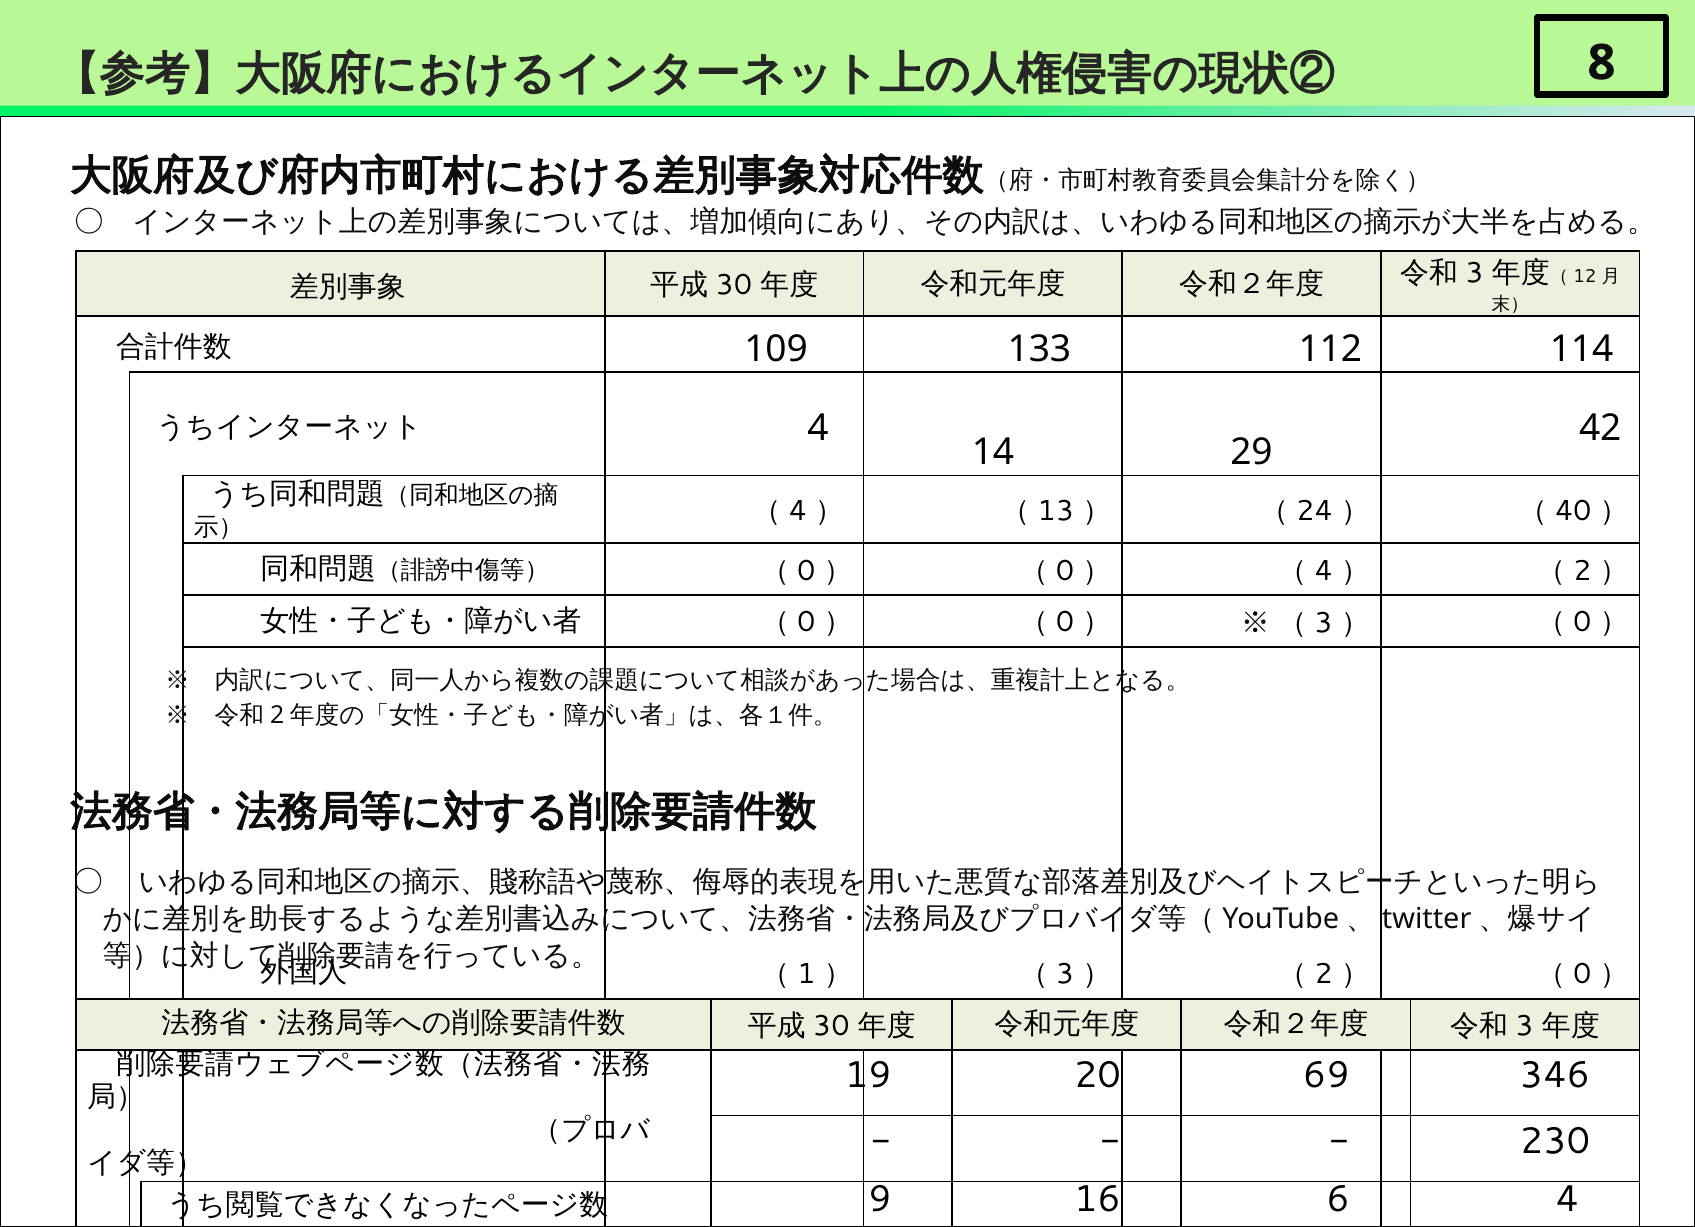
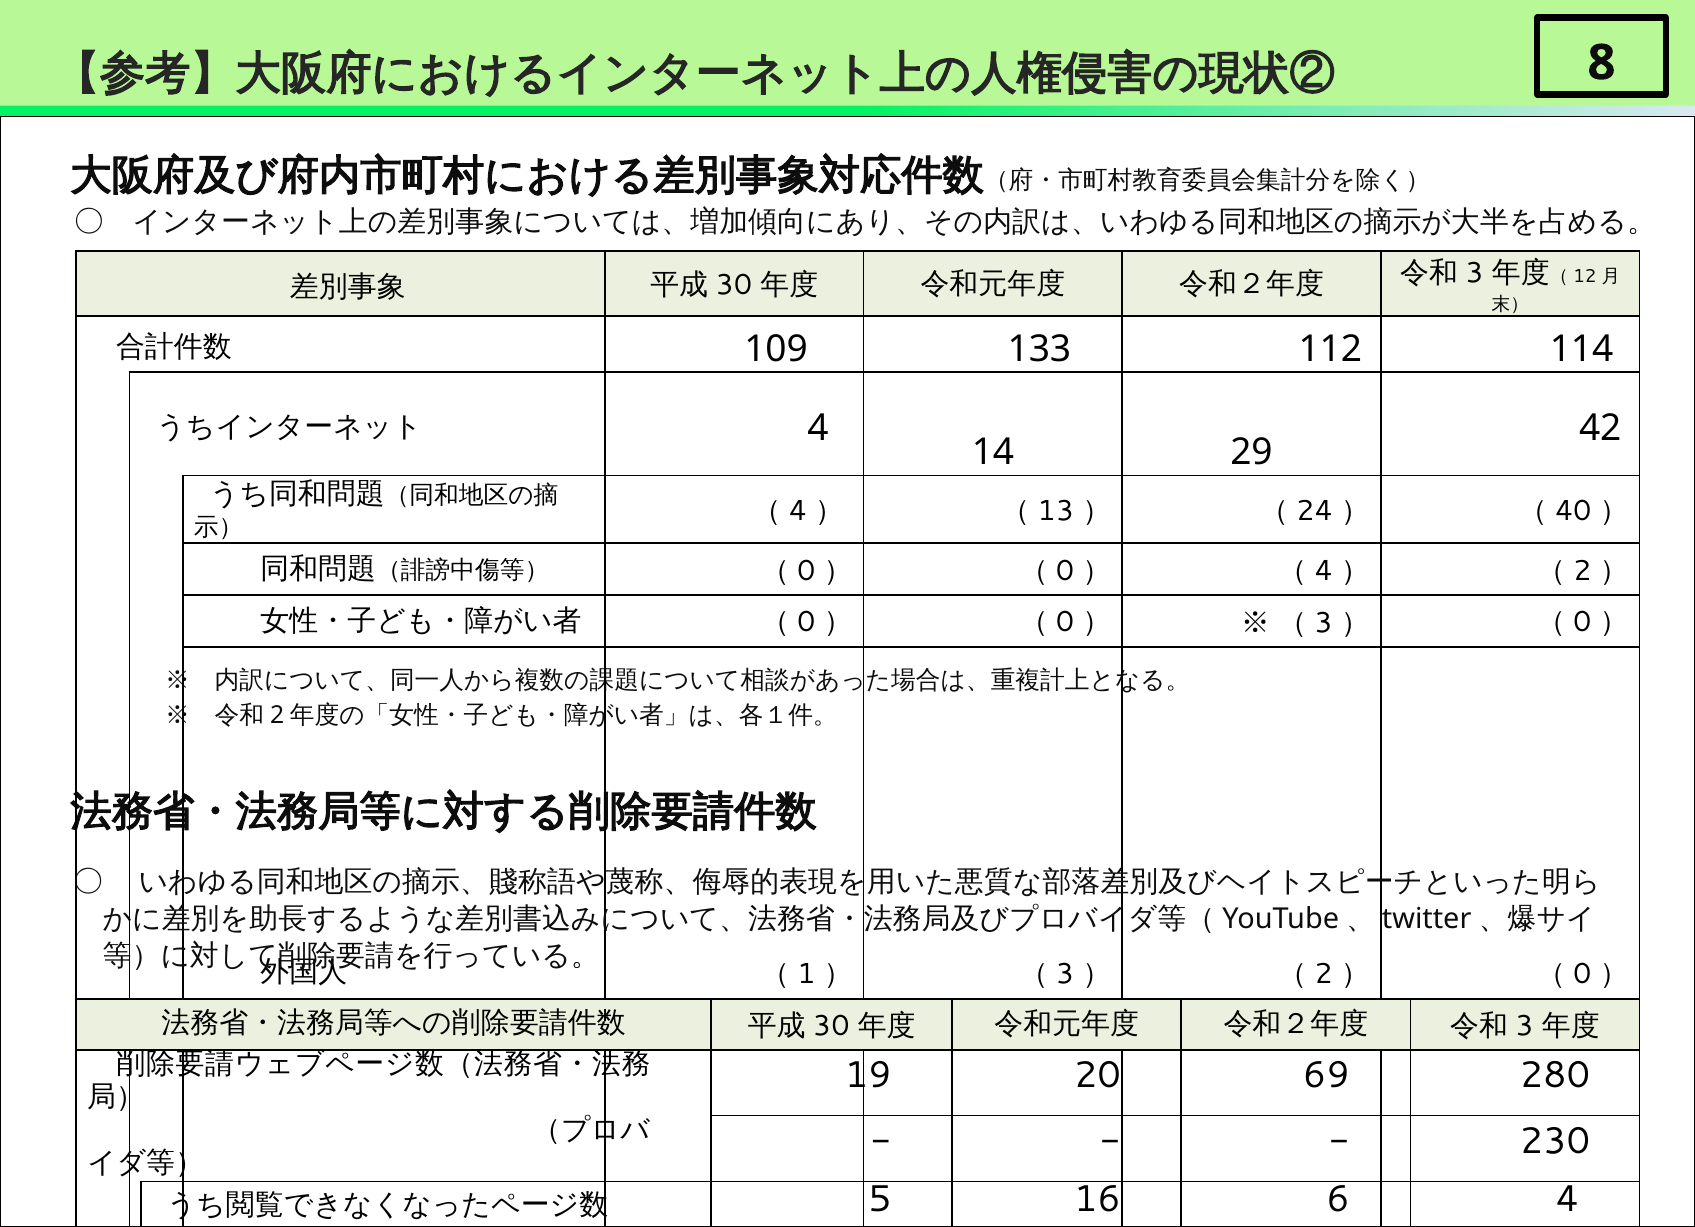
346: 346 -> 280
9: 9 -> 5
